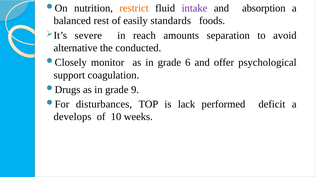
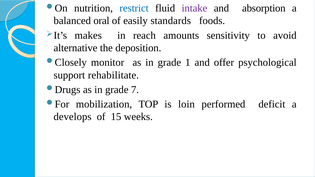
restrict colour: orange -> blue
rest: rest -> oral
severe: severe -> makes
separation: separation -> sensitivity
conducted: conducted -> deposition
6: 6 -> 1
coagulation: coagulation -> rehabilitate
9: 9 -> 7
disturbances: disturbances -> mobilization
lack: lack -> loin
10: 10 -> 15
